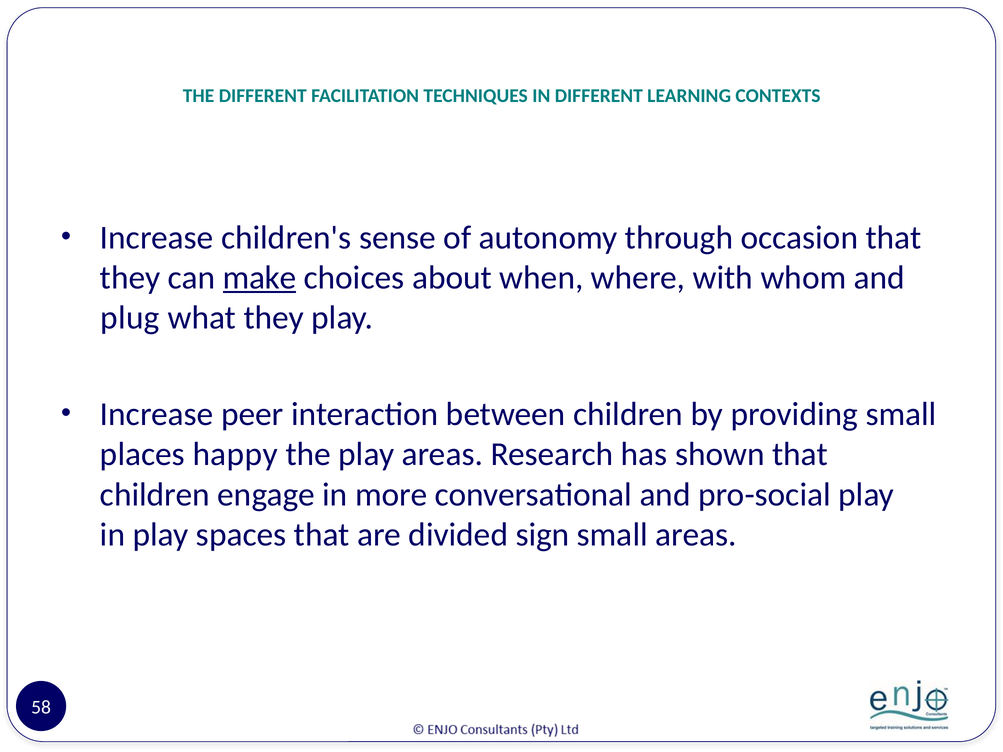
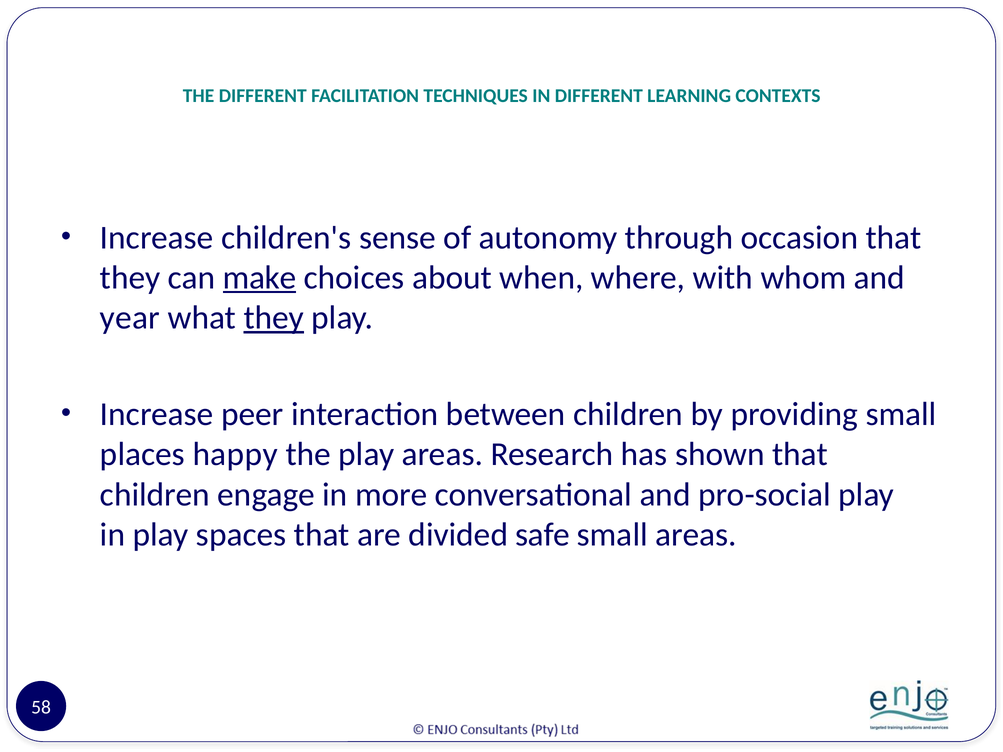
plug: plug -> year
they at (274, 318) underline: none -> present
sign: sign -> safe
